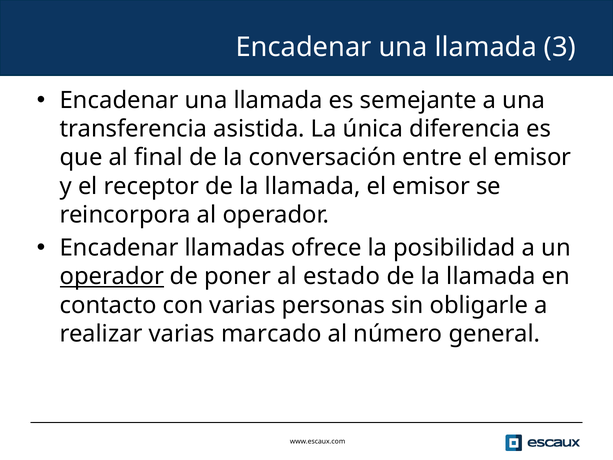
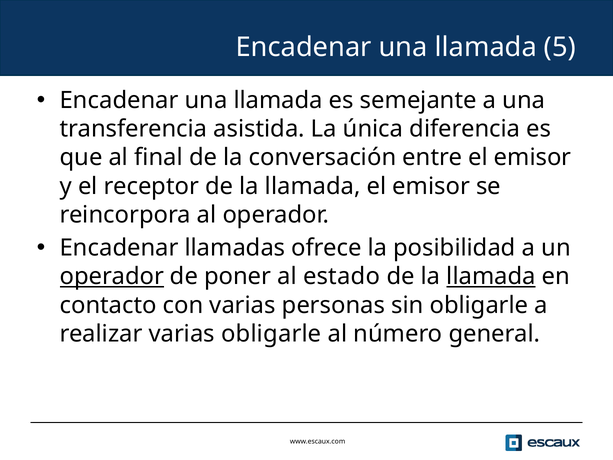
3: 3 -> 5
llamada at (491, 276) underline: none -> present
varias marcado: marcado -> obligarle
